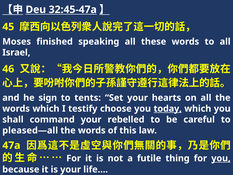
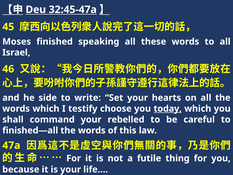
sign: sign -> side
tents: tents -> write
pleased—all: pleased—all -> finished—all
you at (221, 158) underline: present -> none
